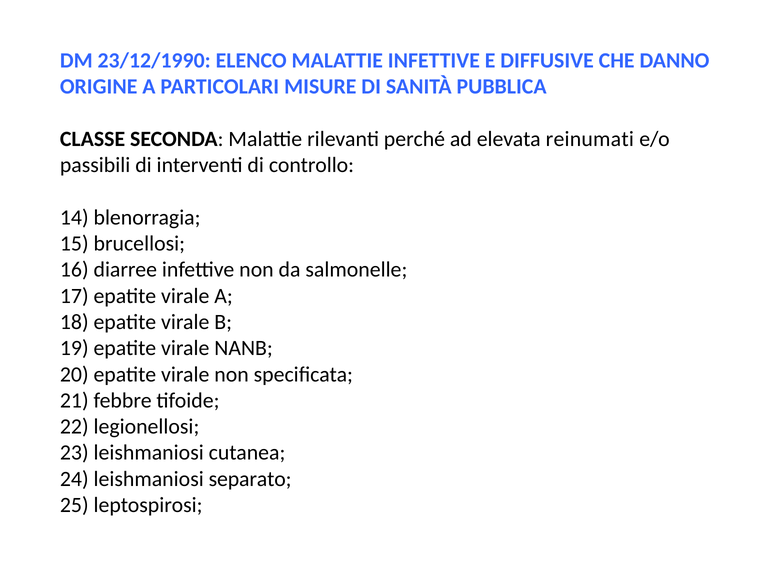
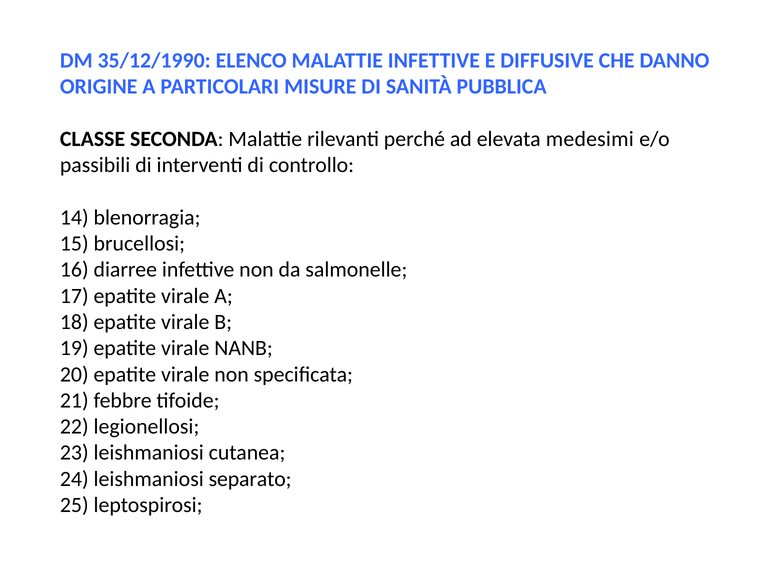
23/12/1990: 23/12/1990 -> 35/12/1990
reinumati: reinumati -> medesimi
